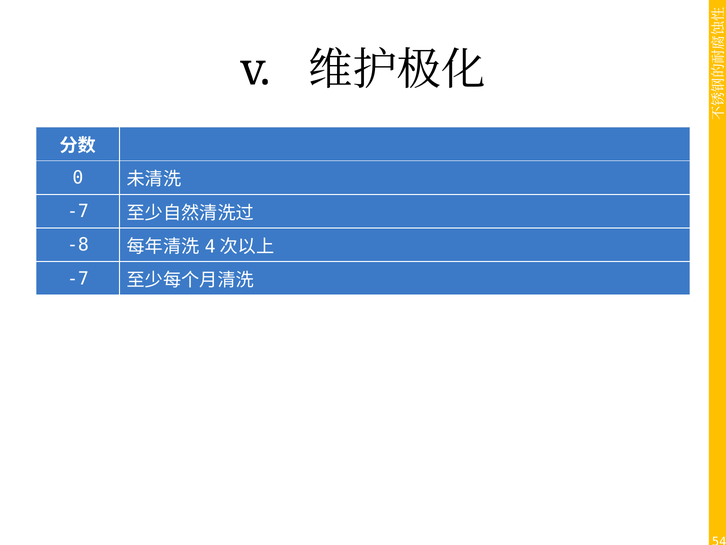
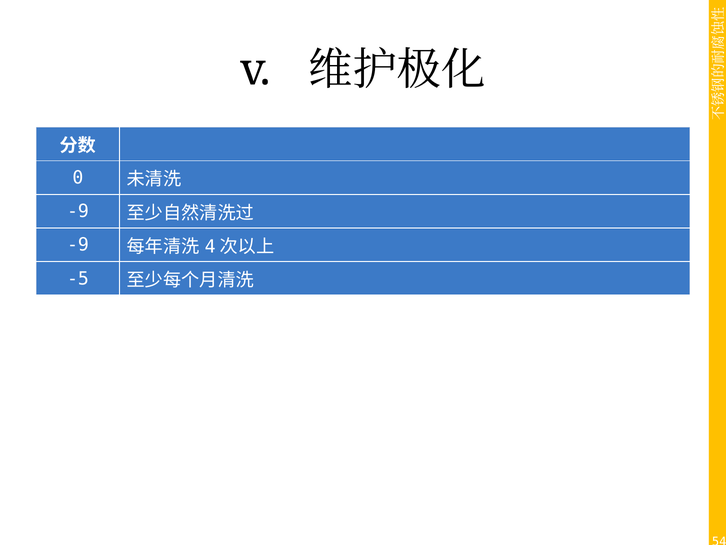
-7 at (78, 211): -7 -> -9
-8 at (78, 245): -8 -> -9
-7 at (78, 278): -7 -> -5
